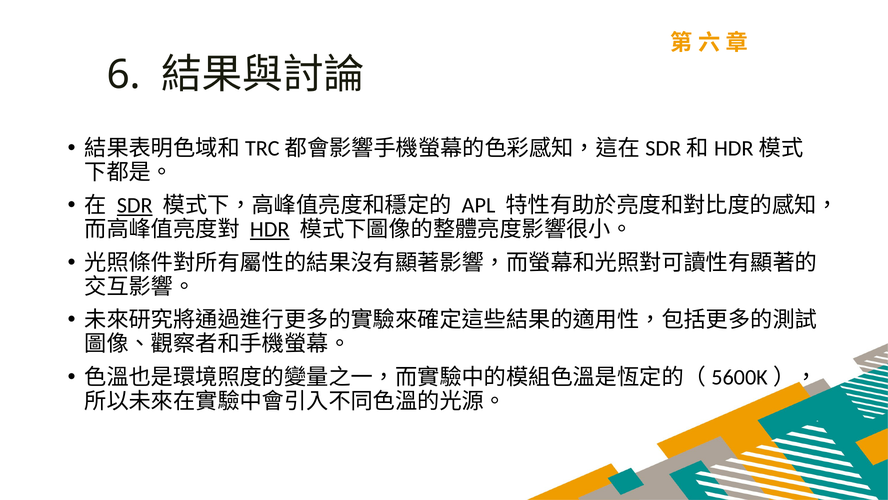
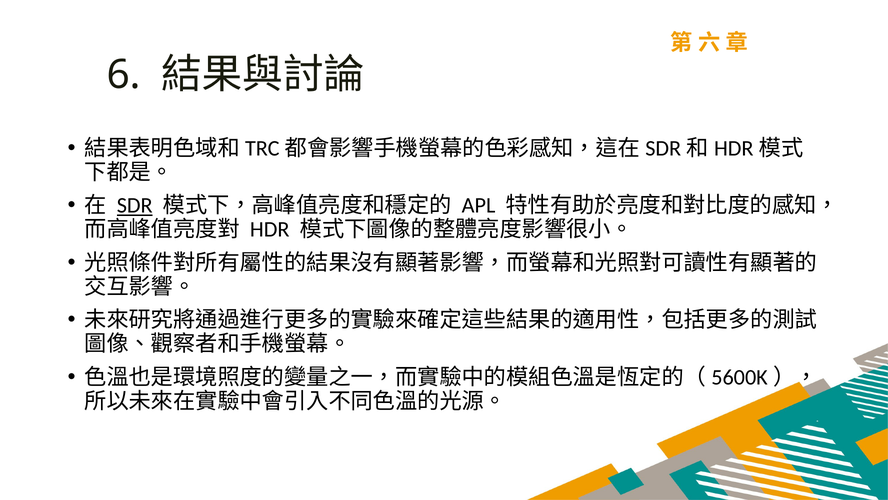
HDR underline: present -> none
